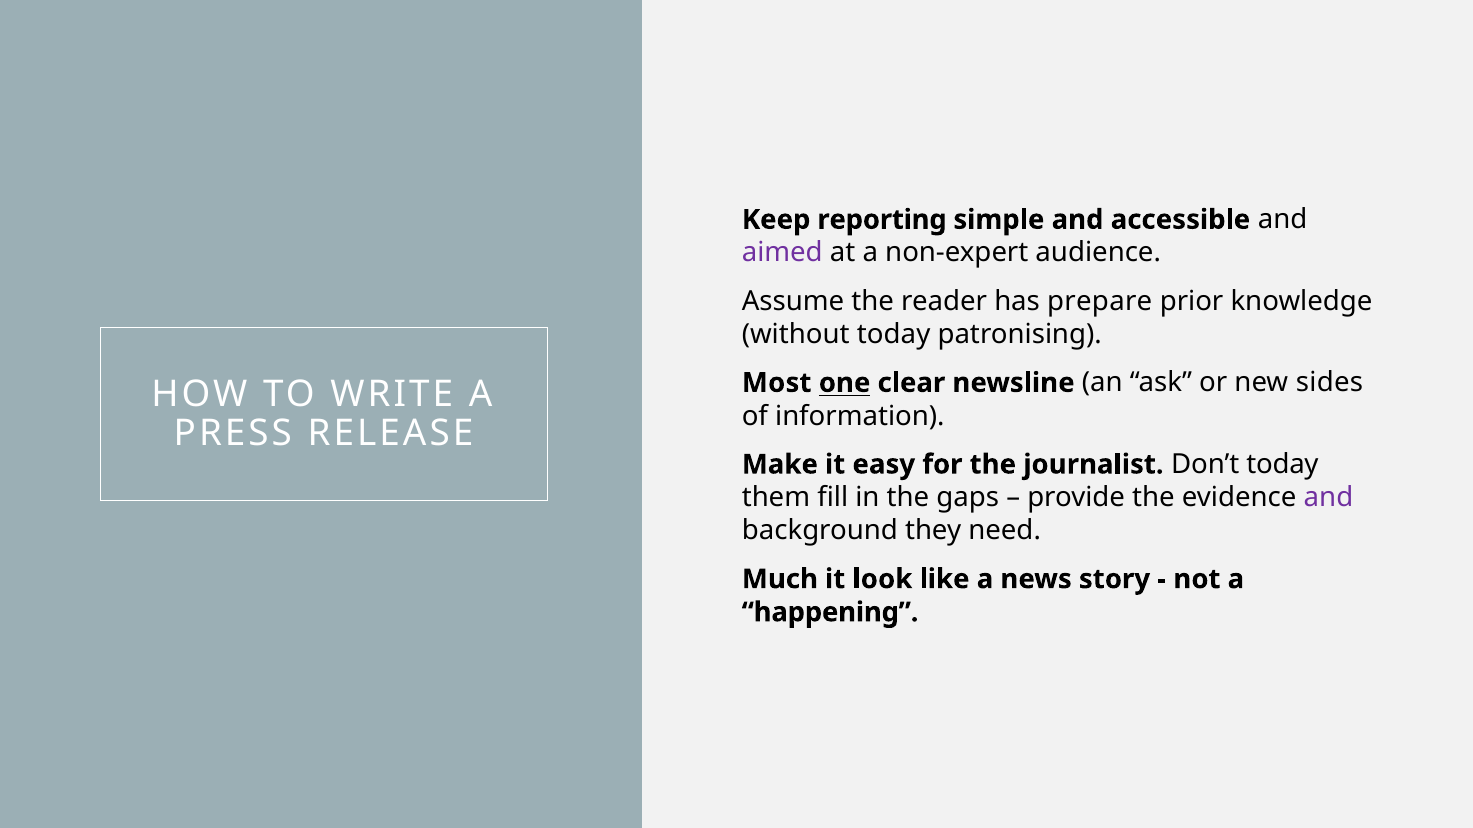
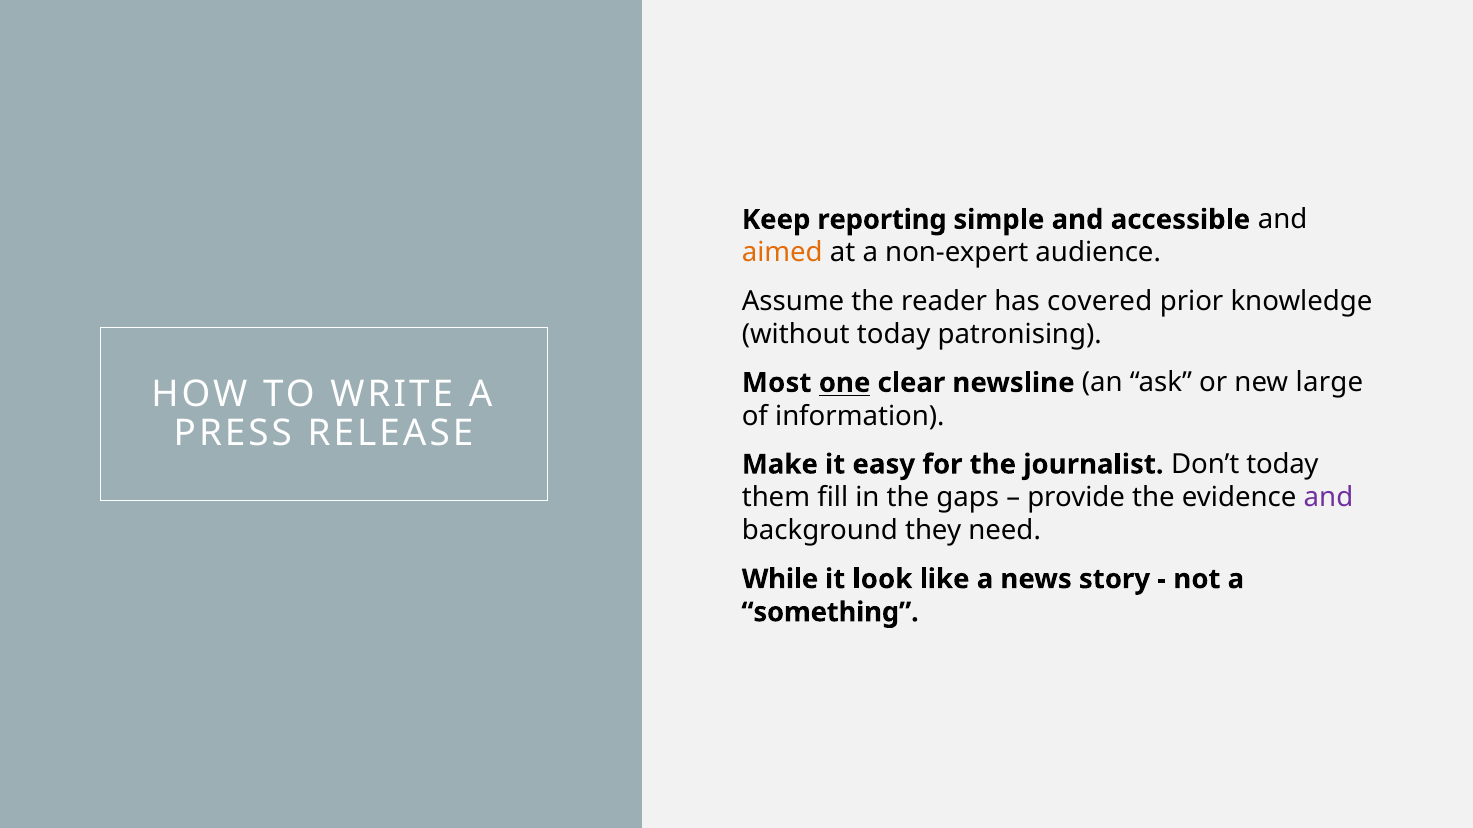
aimed colour: purple -> orange
prepare: prepare -> covered
sides: sides -> large
Much: Much -> While
happening: happening -> something
